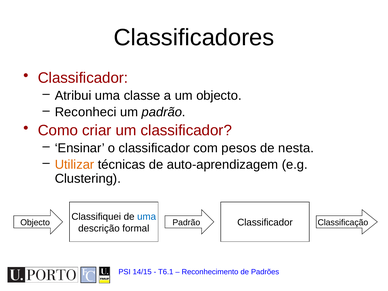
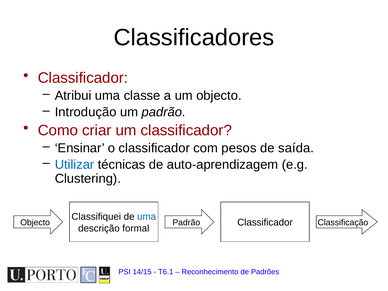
Reconheci: Reconheci -> Introdução
nesta: nesta -> saída
Utilizar colour: orange -> blue
